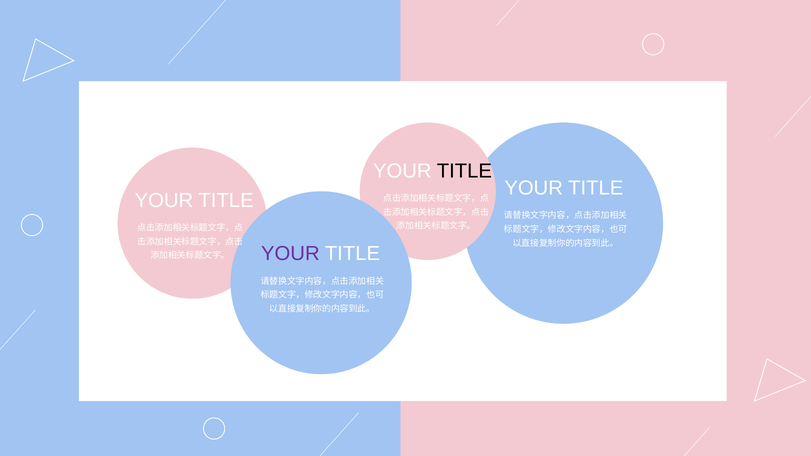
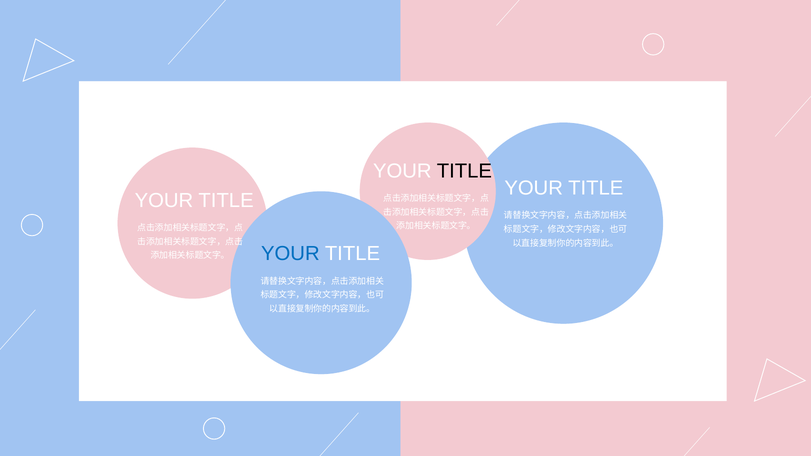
YOUR at (290, 254) colour: purple -> blue
